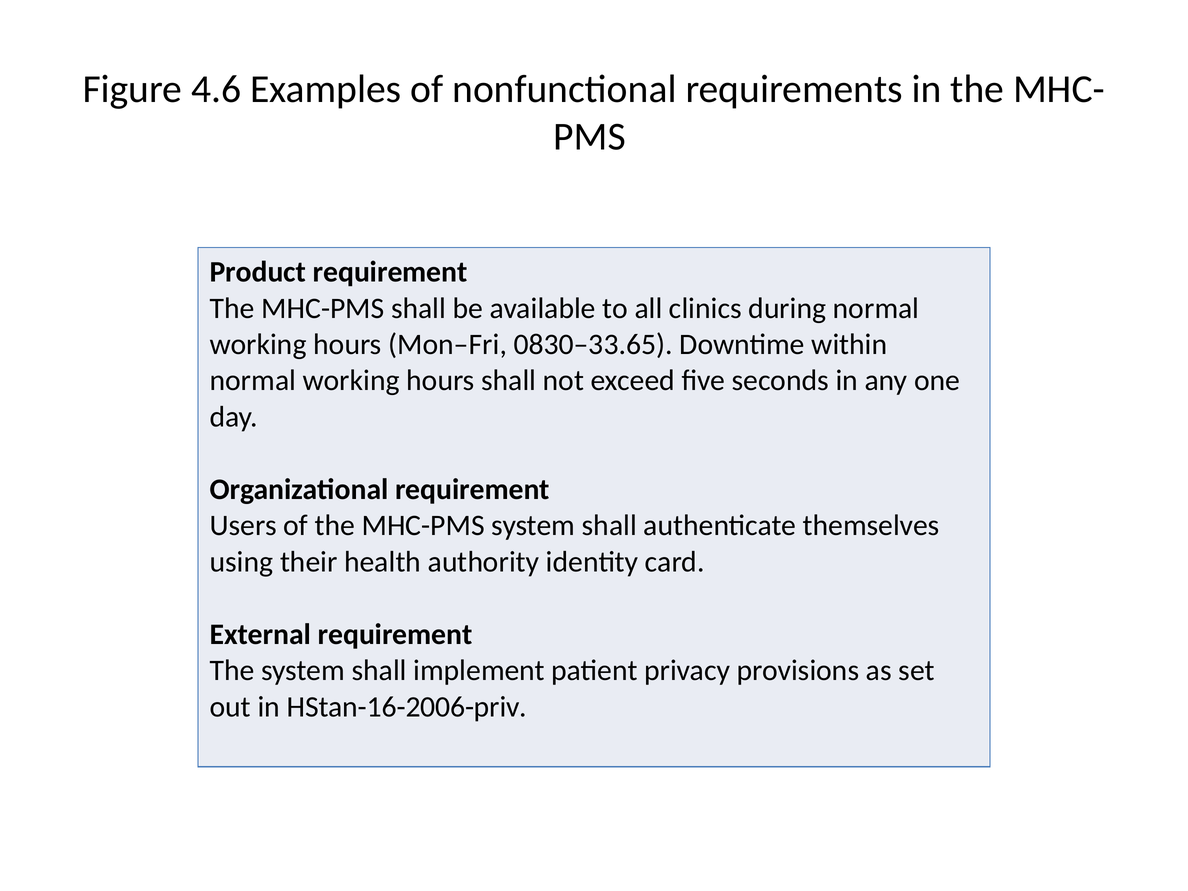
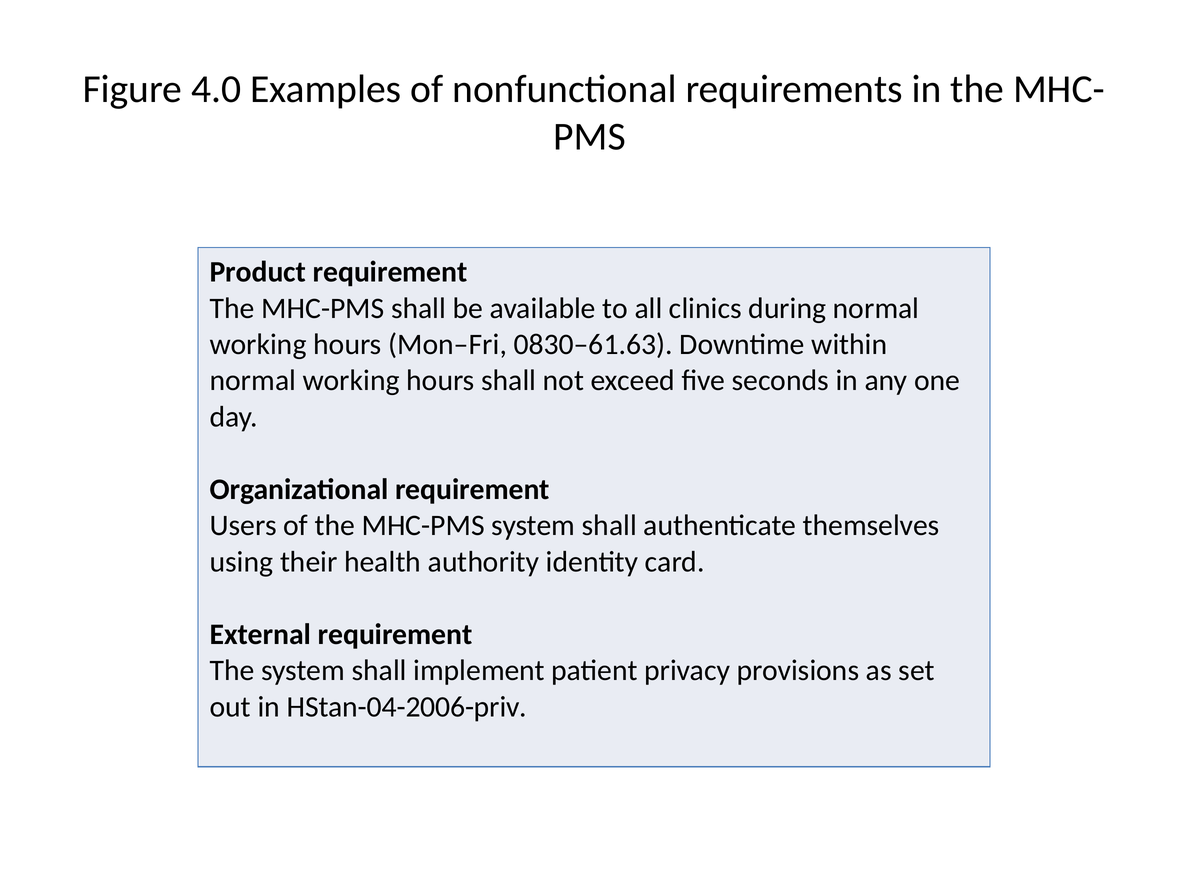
4.6: 4.6 -> 4.0
0830–33.65: 0830–33.65 -> 0830–61.63
HStan-16-2006-priv: HStan-16-2006-priv -> HStan-04-2006-priv
